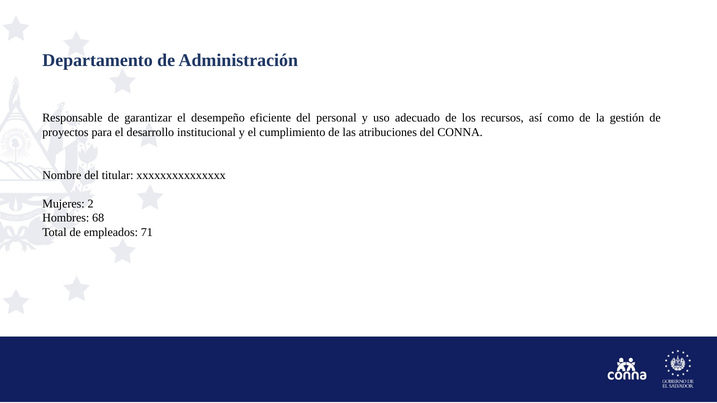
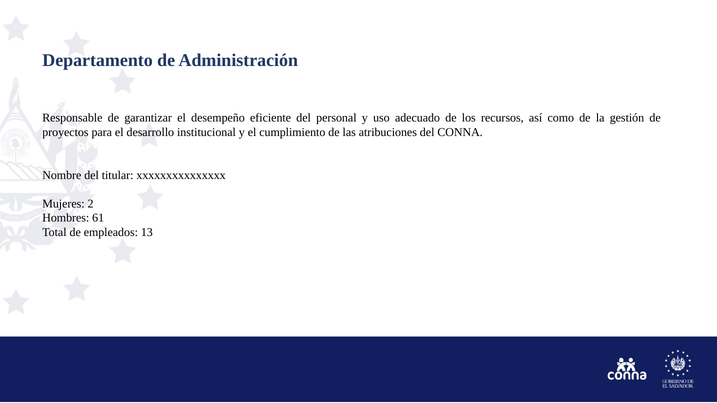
68: 68 -> 61
71: 71 -> 13
